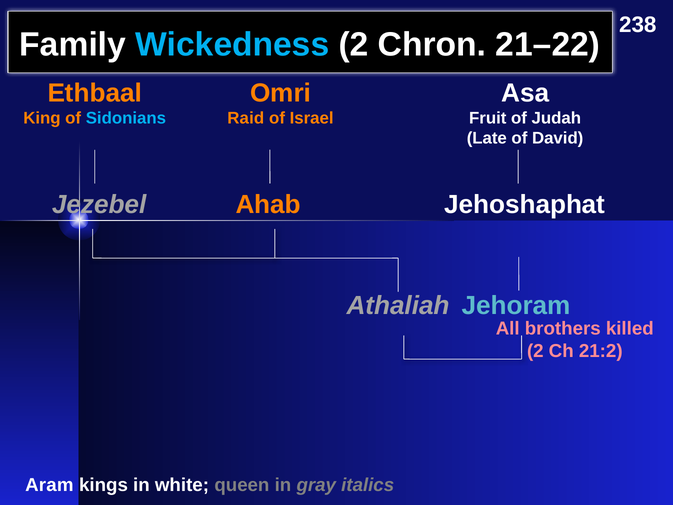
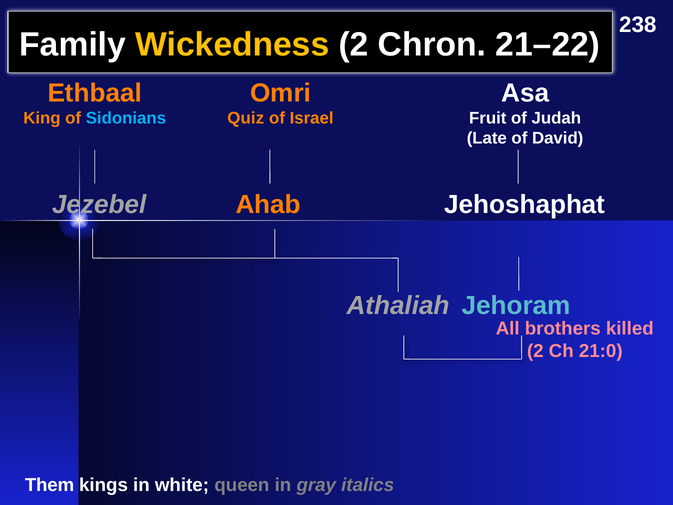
Wickedness colour: light blue -> yellow
Raid: Raid -> Quiz
21:2: 21:2 -> 21:0
Aram: Aram -> Them
